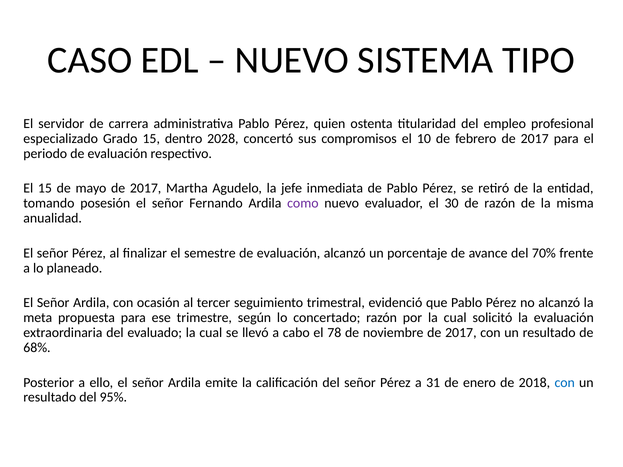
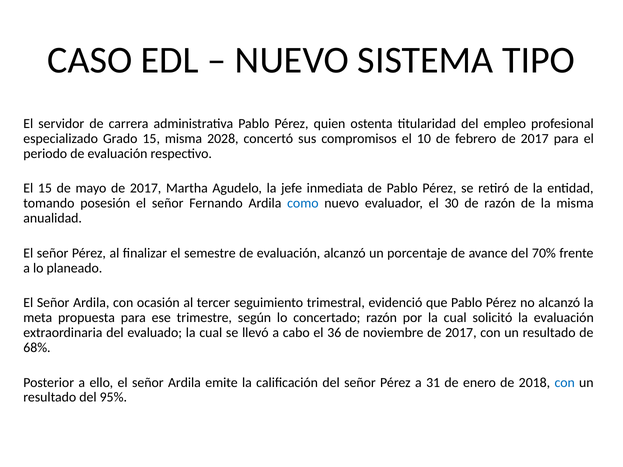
15 dentro: dentro -> misma
como colour: purple -> blue
78: 78 -> 36
